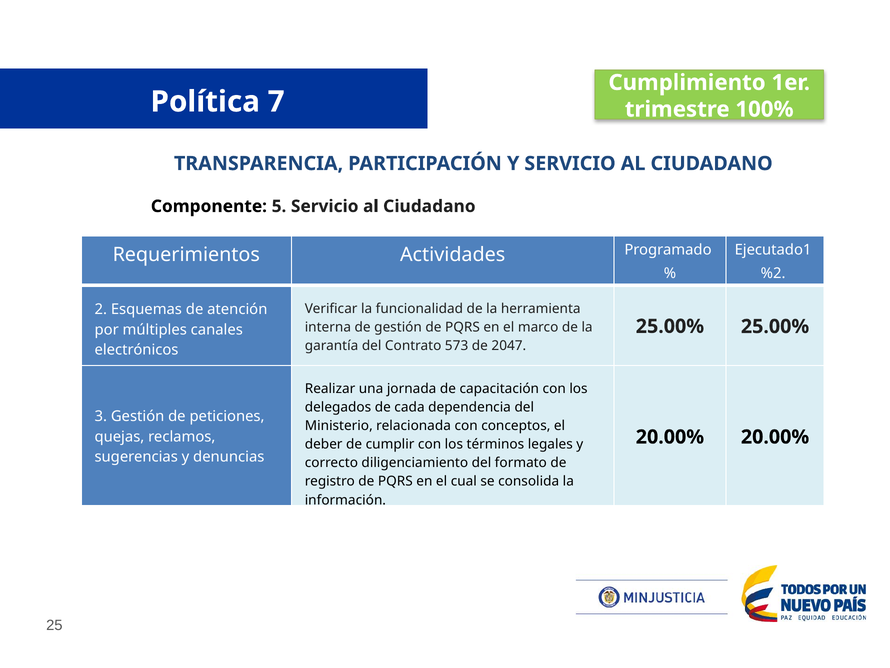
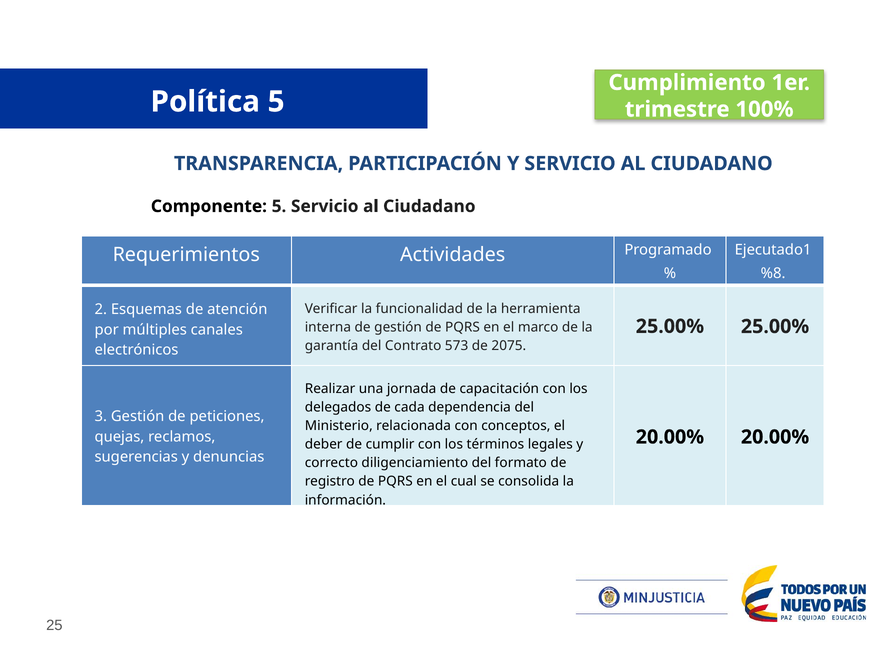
Política 7: 7 -> 5
%2: %2 -> %8
2047: 2047 -> 2075
